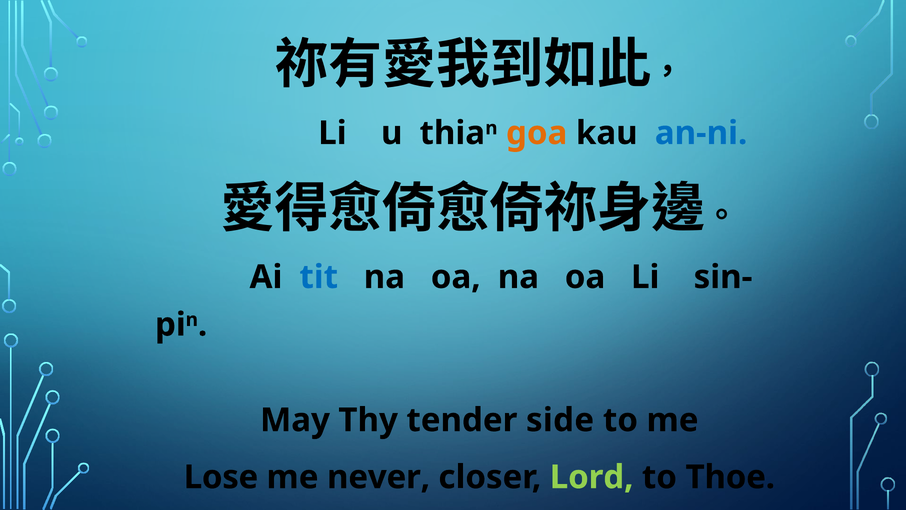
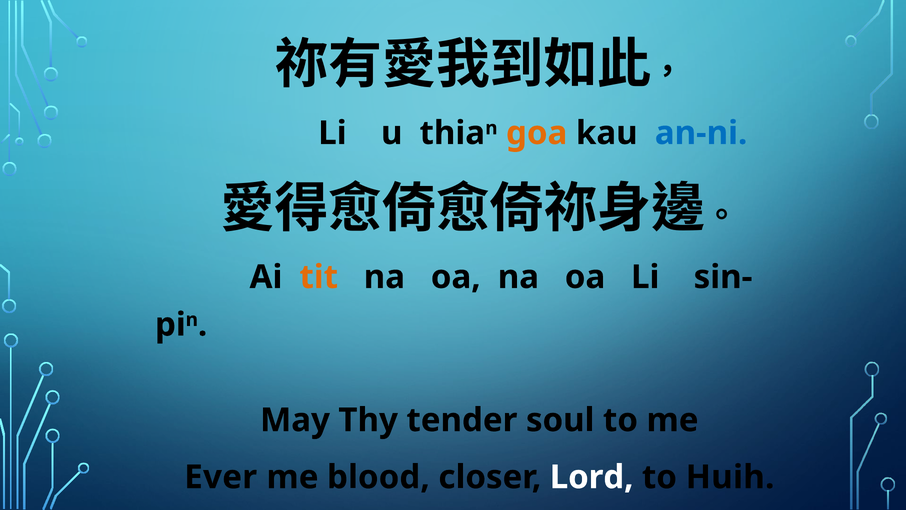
tit colour: blue -> orange
side: side -> soul
Lose: Lose -> Ever
never: never -> blood
Lord colour: light green -> white
Thoe: Thoe -> Huih
